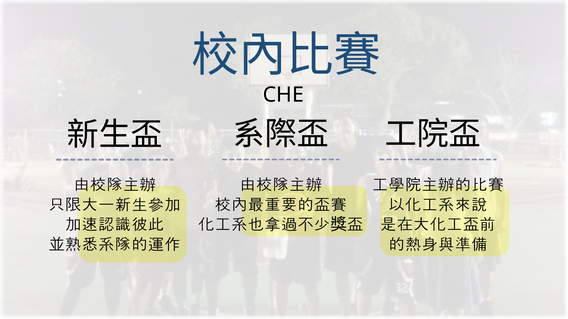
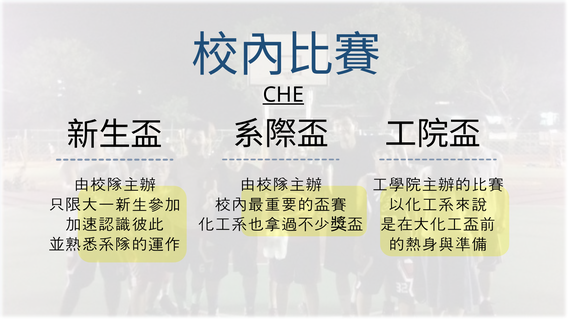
CHE underline: none -> present
